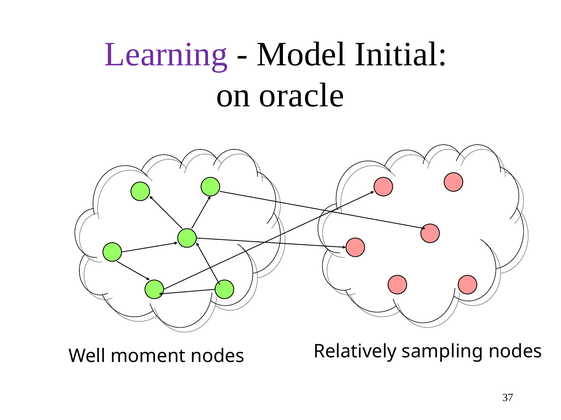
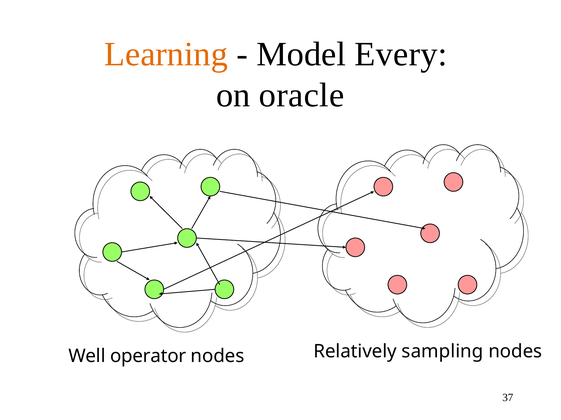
Learning colour: purple -> orange
Initial: Initial -> Every
moment: moment -> operator
